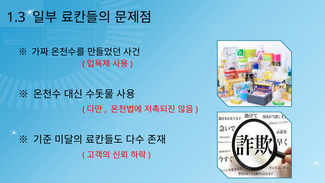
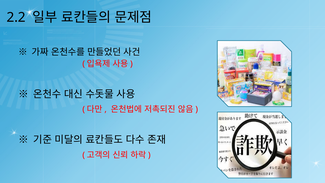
1.3: 1.3 -> 2.2
